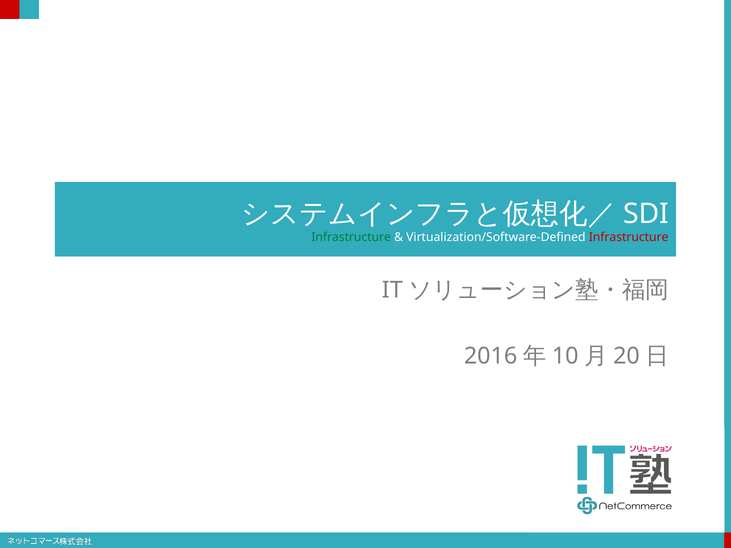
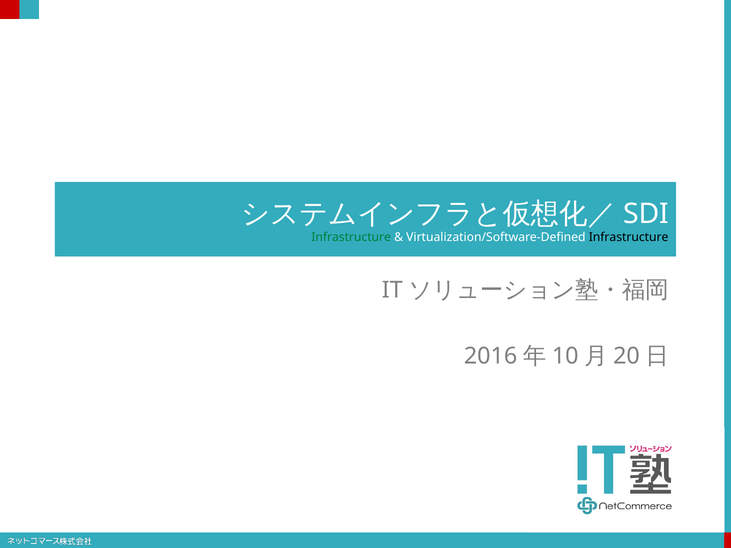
Infrastructure at (629, 237) colour: red -> black
